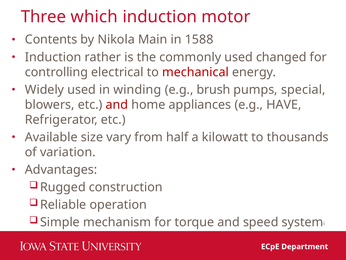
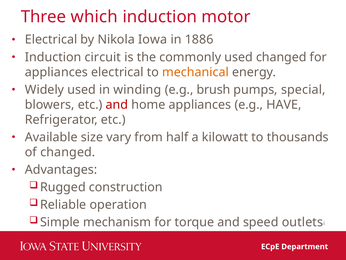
Contents at (51, 40): Contents -> Electrical
Main: Main -> Iowa
1588: 1588 -> 1886
rather: rather -> circuit
controlling at (56, 72): controlling -> appliances
mechanical colour: red -> orange
of variation: variation -> changed
system: system -> outlets
